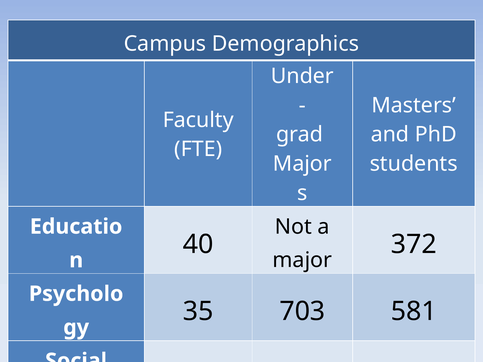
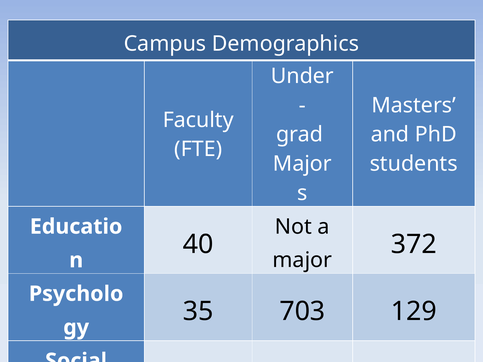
581: 581 -> 129
